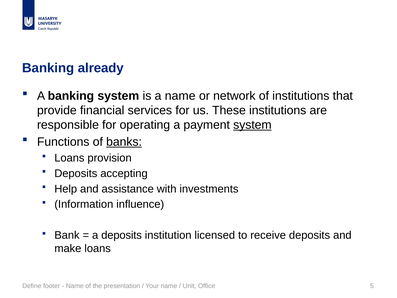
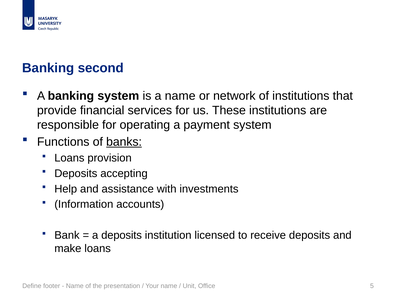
already: already -> second
system at (252, 125) underline: present -> none
influence: influence -> accounts
